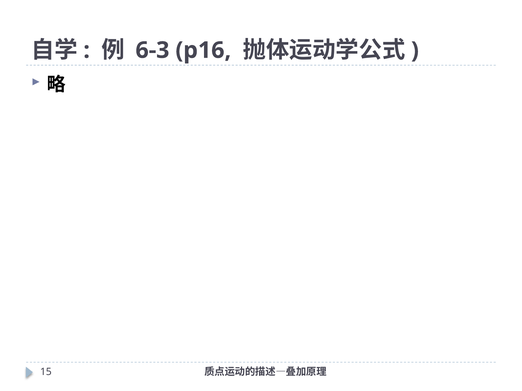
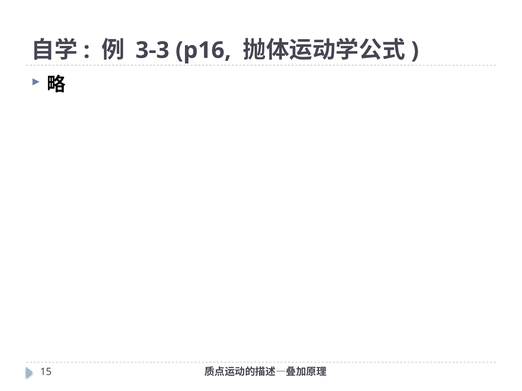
6-3: 6-3 -> 3-3
